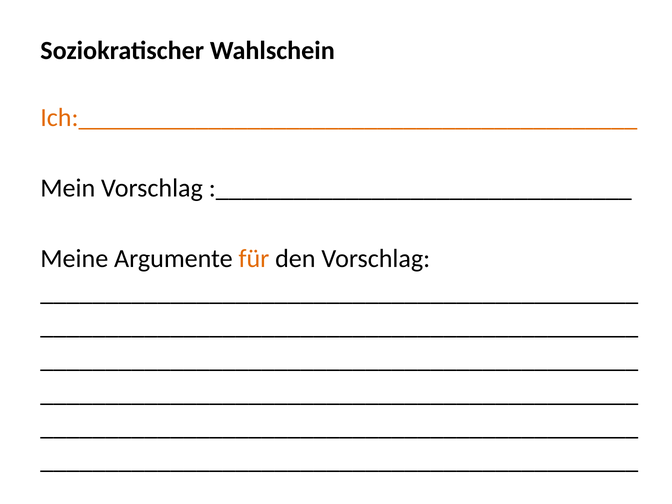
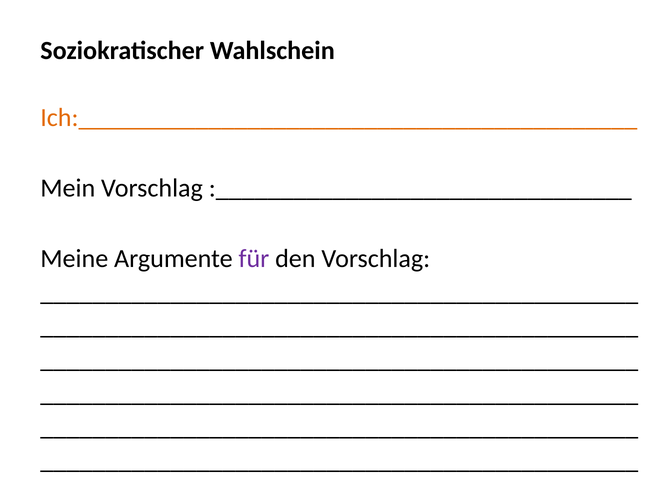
für colour: orange -> purple
